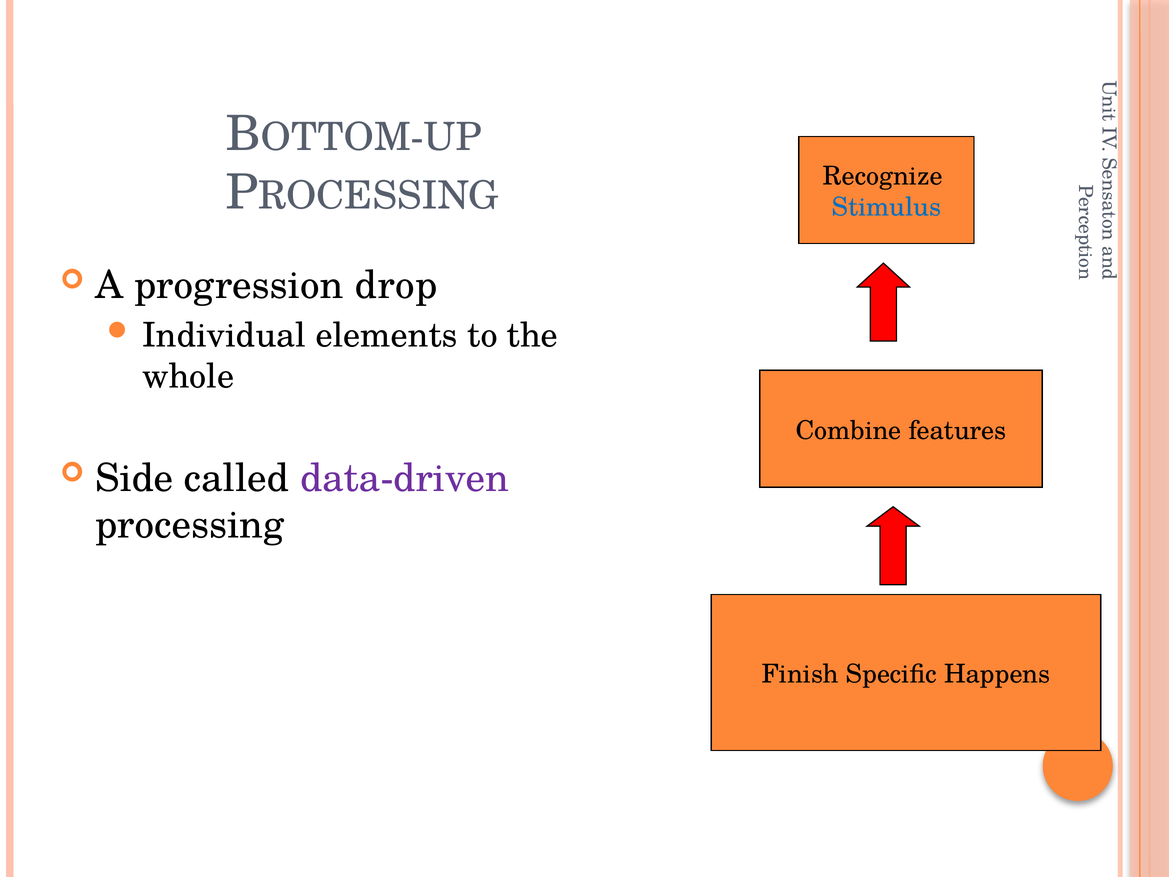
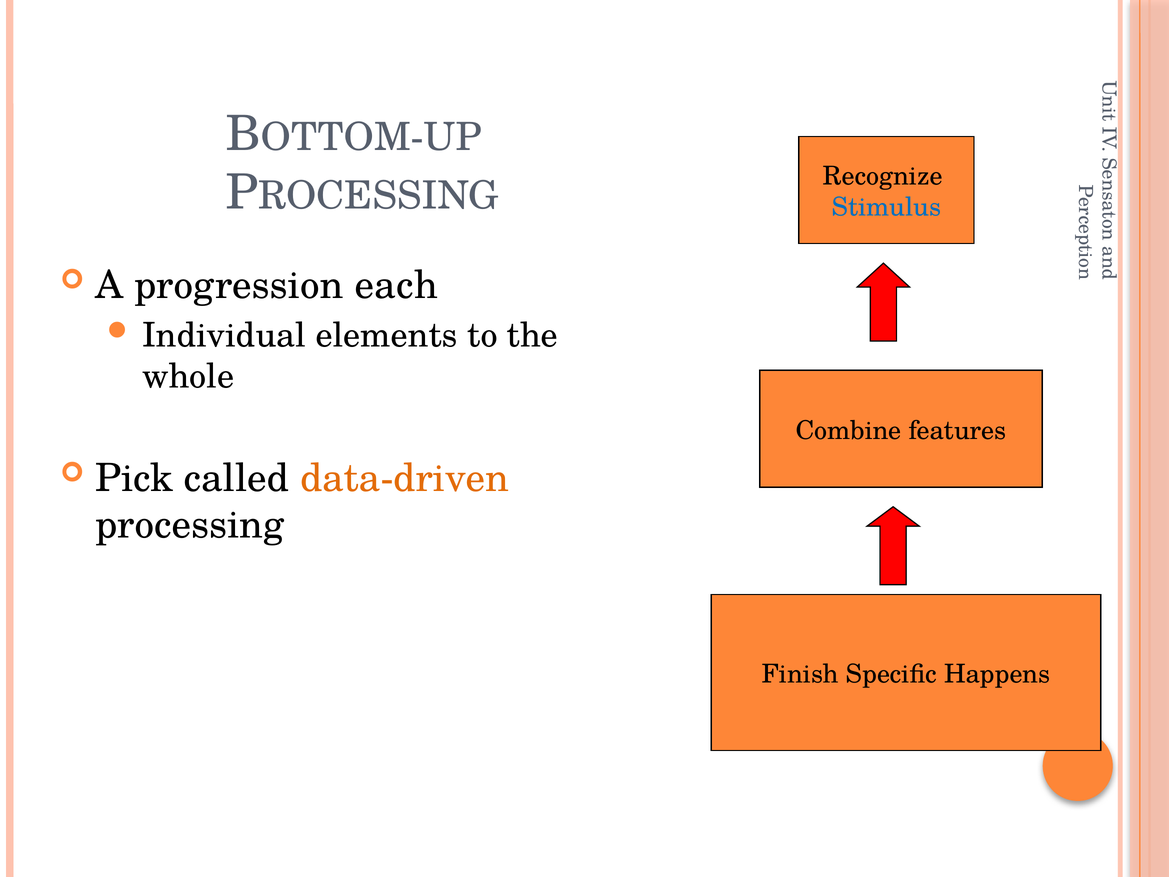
drop: drop -> each
Side: Side -> Pick
data-driven colour: purple -> orange
